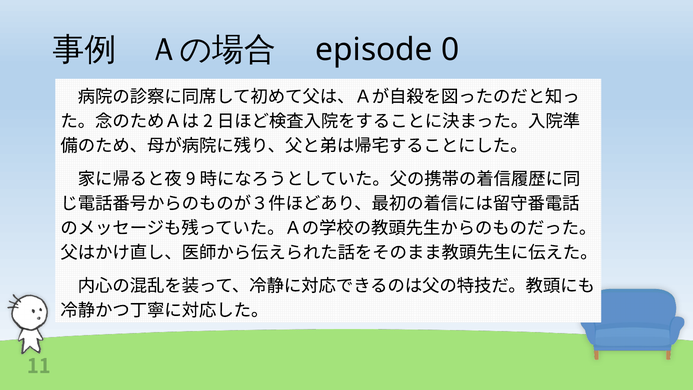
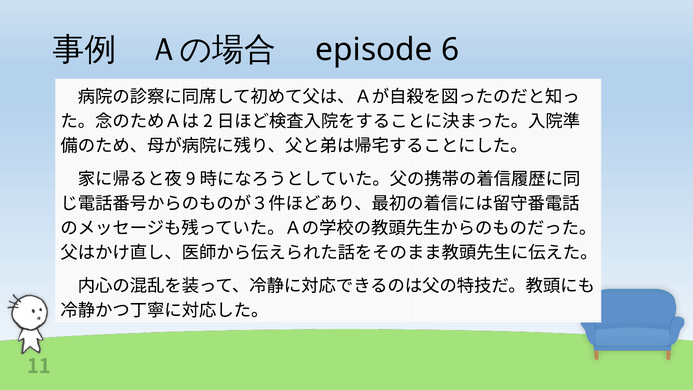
0: 0 -> 6
